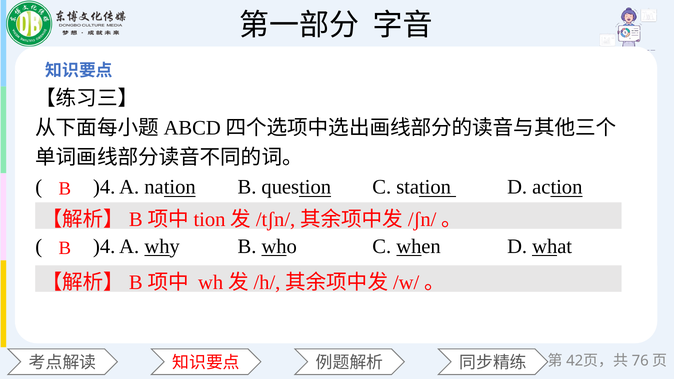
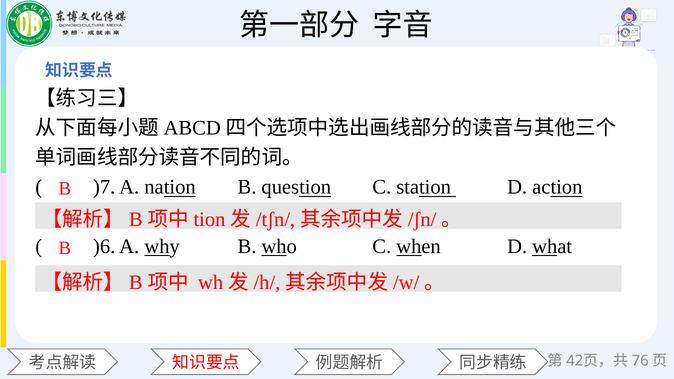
)4 at (104, 187): )4 -> )7
)4 at (104, 247): )4 -> )6
